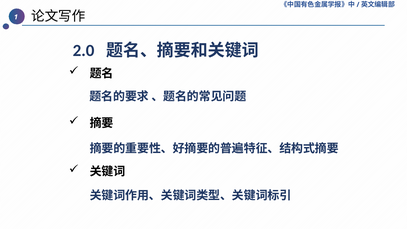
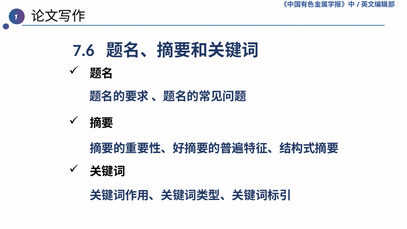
2.0: 2.0 -> 7.6
